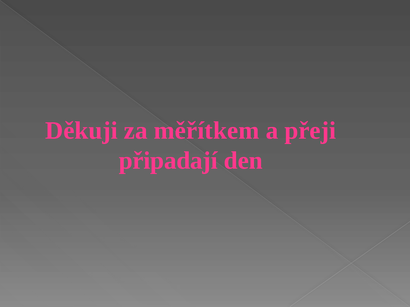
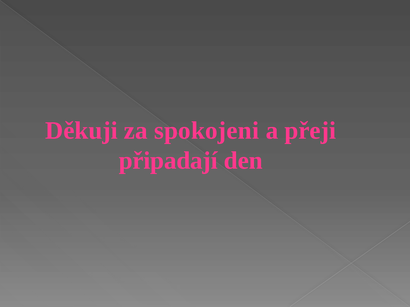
měřítkem: měřítkem -> spokojeni
